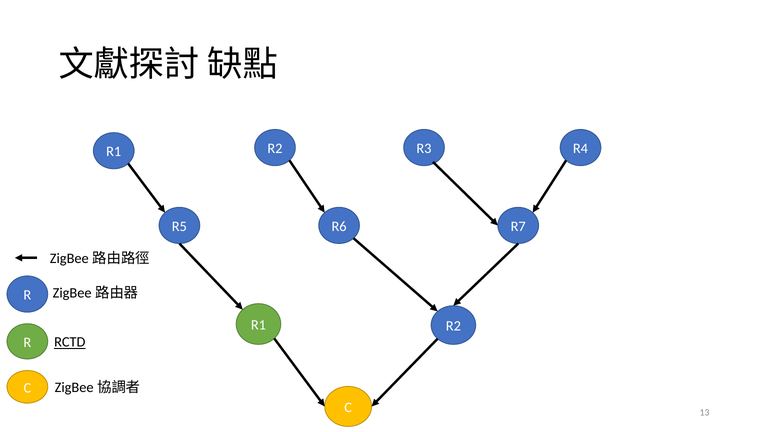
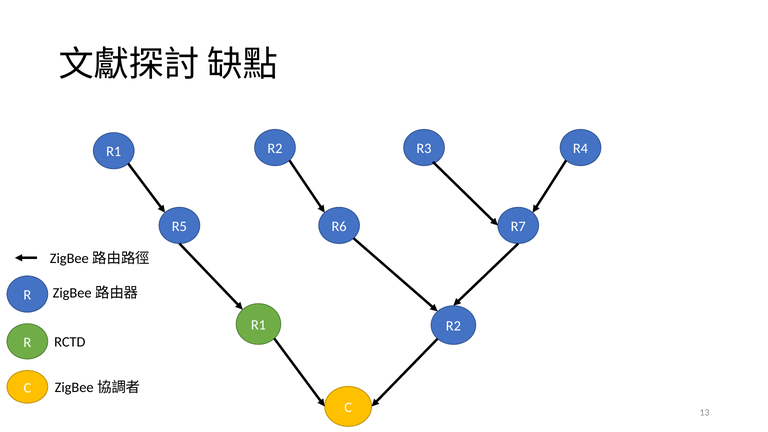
RCTD underline: present -> none
